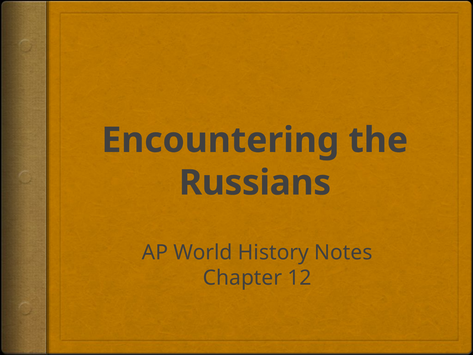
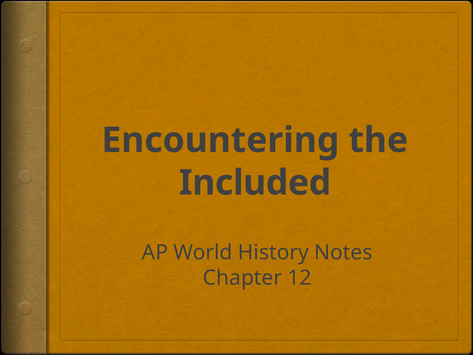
Russians: Russians -> Included
